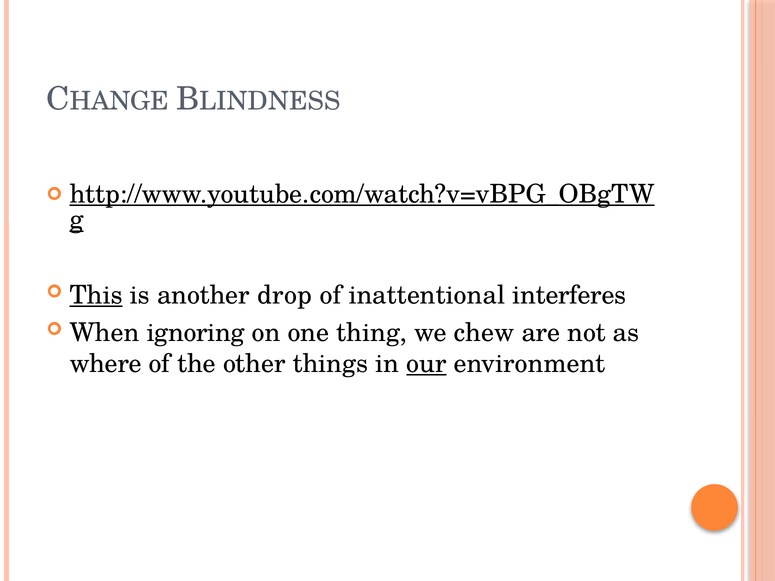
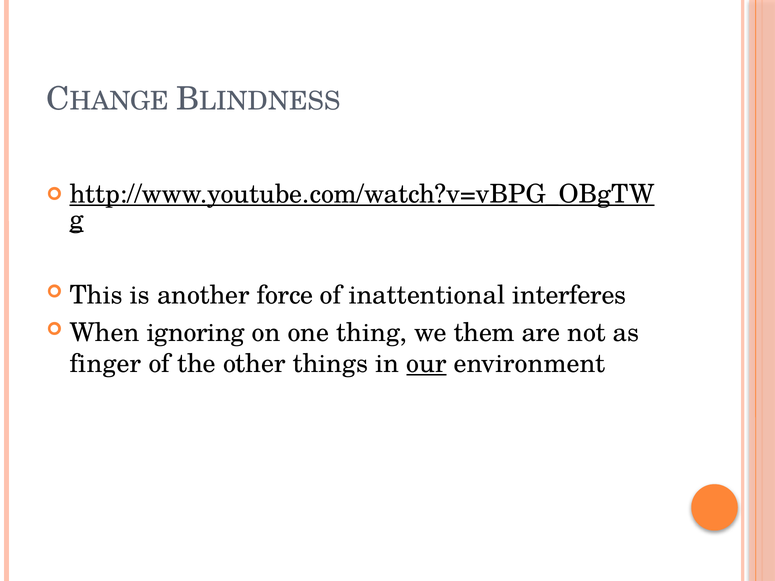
This underline: present -> none
drop: drop -> force
chew: chew -> them
where: where -> finger
